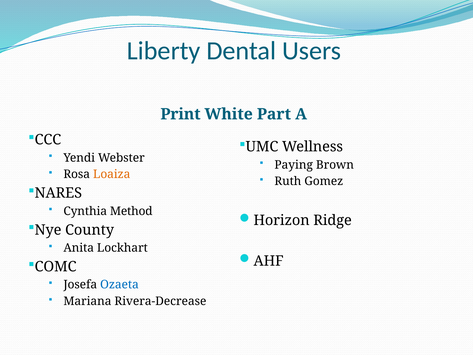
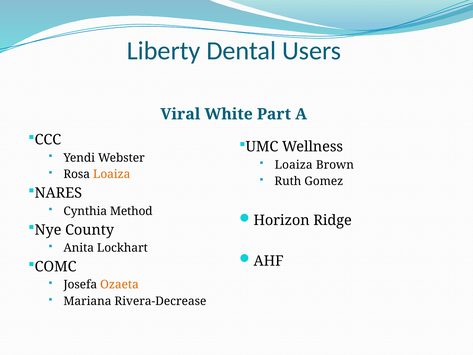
Print: Print -> Viral
Paying at (294, 165): Paying -> Loaiza
Ozaeta colour: blue -> orange
